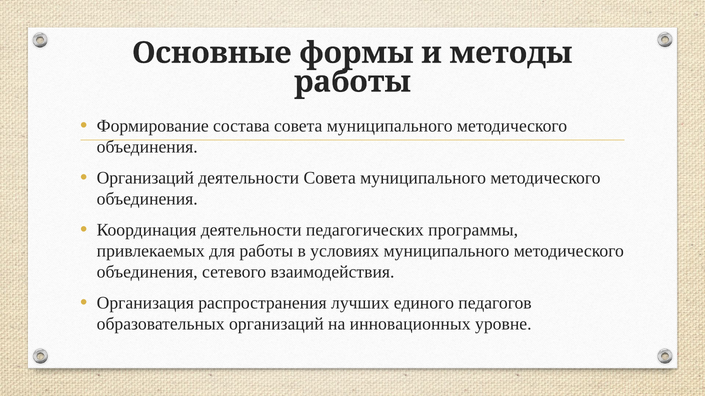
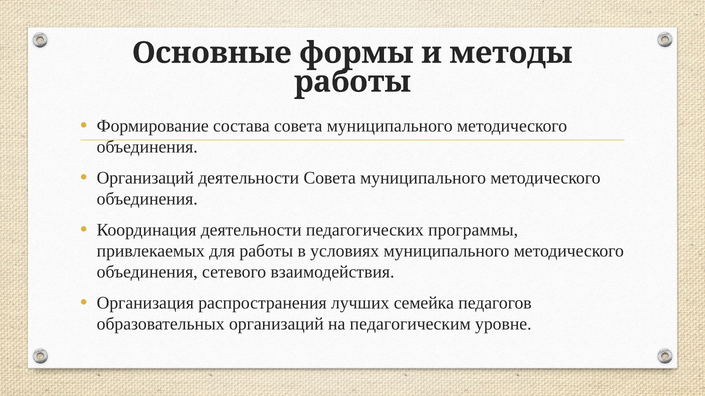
единого: единого -> семейка
инновационных: инновационных -> педагогическим
